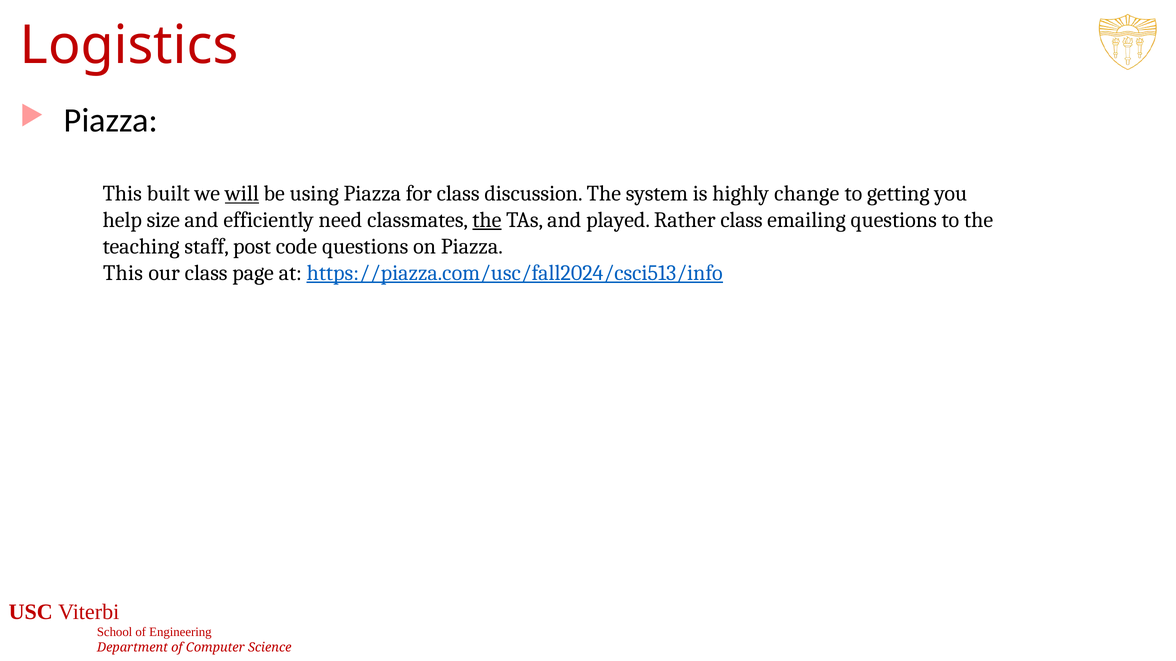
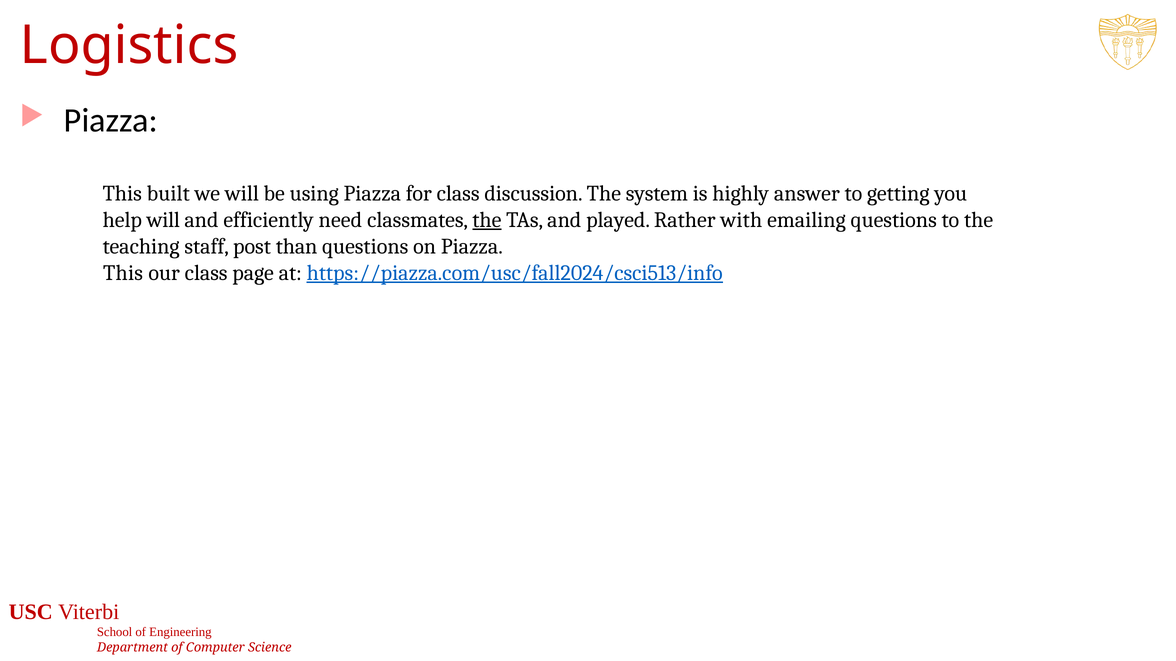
will at (242, 194) underline: present -> none
change: change -> answer
help size: size -> will
Rather class: class -> with
code: code -> than
